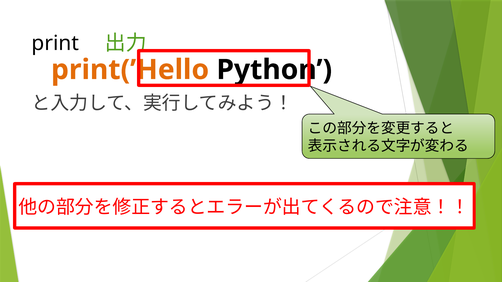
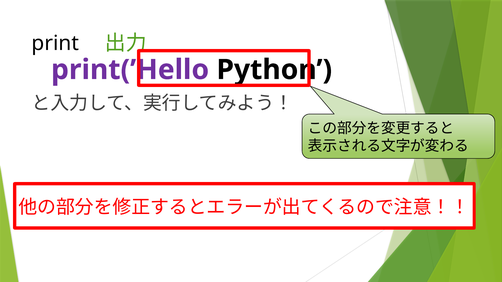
print(’Hello colour: orange -> purple
